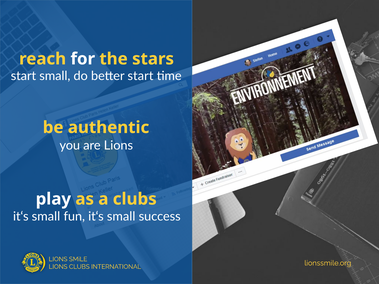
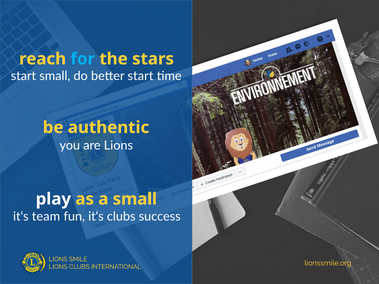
for colour: white -> light blue
a clubs: clubs -> small
small at (46, 217): small -> team
fun it‘s small: small -> clubs
